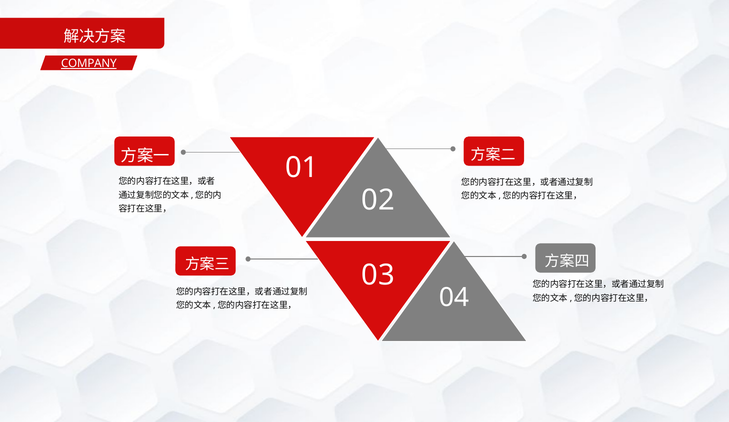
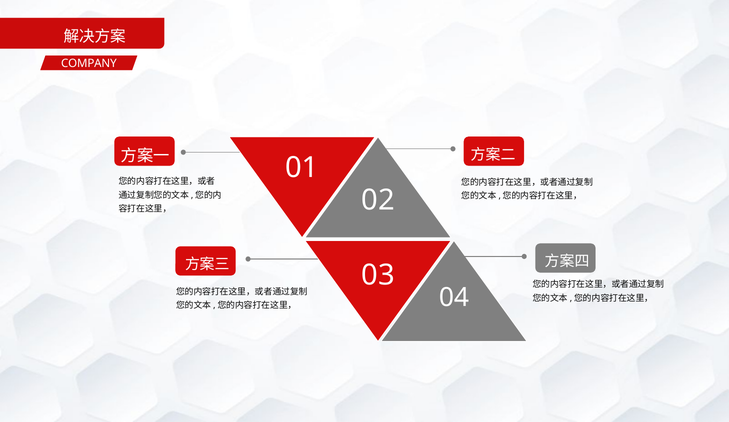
COMPANY underline: present -> none
